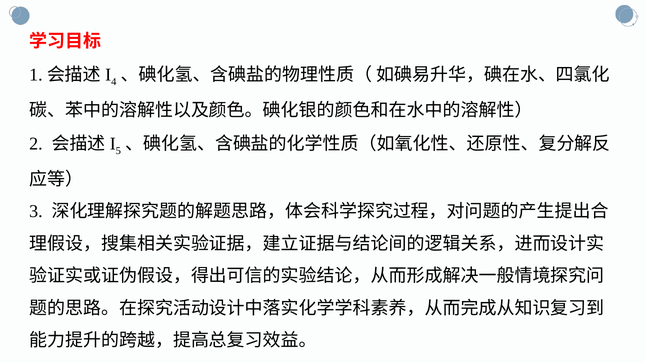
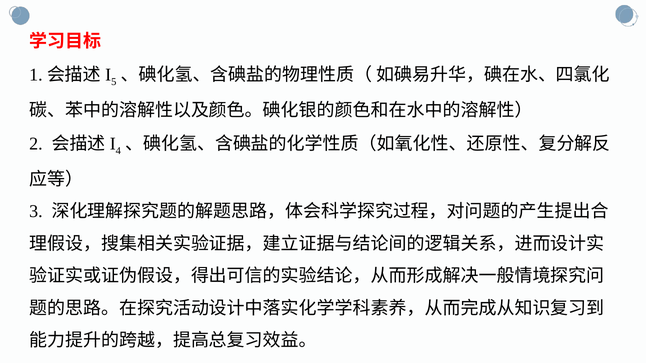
4: 4 -> 5
5: 5 -> 4
